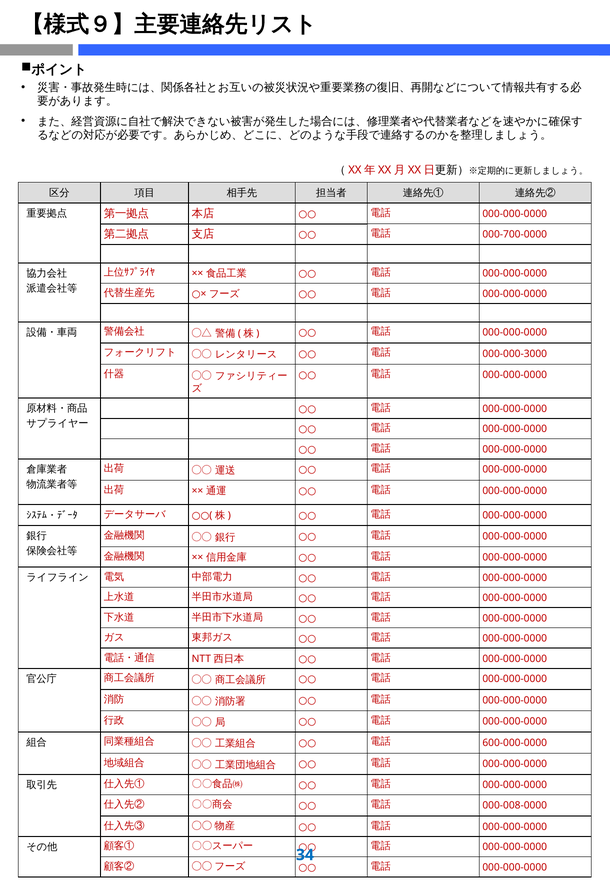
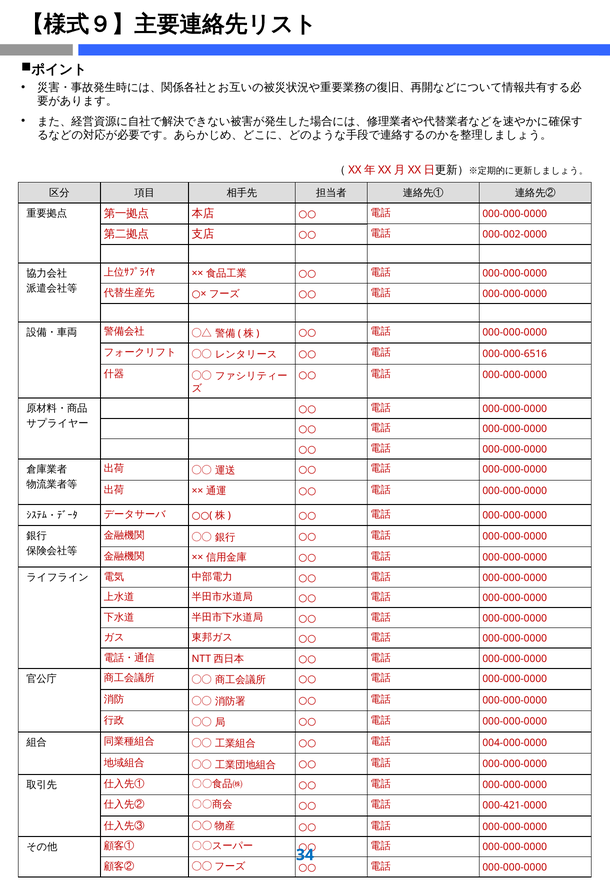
000-700-0000: 000-700-0000 -> 000-002-0000
000-000-3000: 000-000-3000 -> 000-000-6516
600-000-0000: 600-000-0000 -> 004-000-0000
000-008-0000: 000-008-0000 -> 000-421-0000
